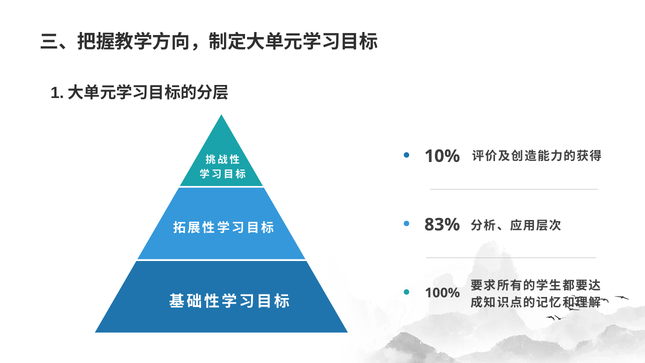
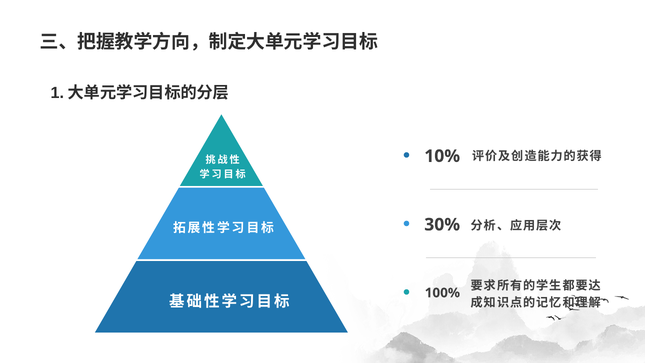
83%: 83% -> 30%
